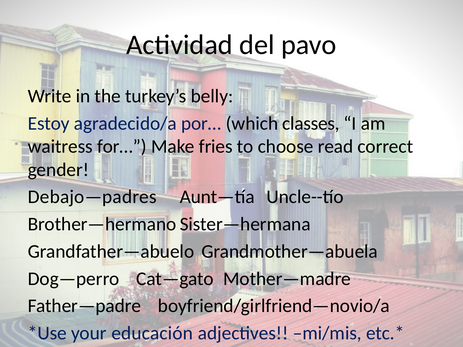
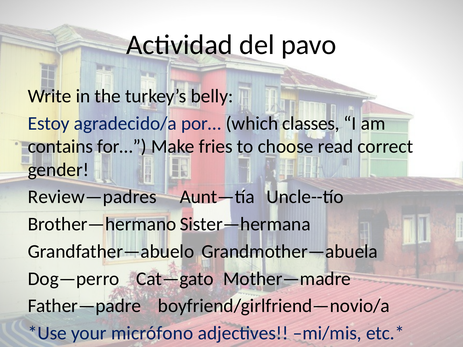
waitress: waitress -> contains
Debajo—padres: Debajo—padres -> Review—padres
educación: educación -> micrófono
